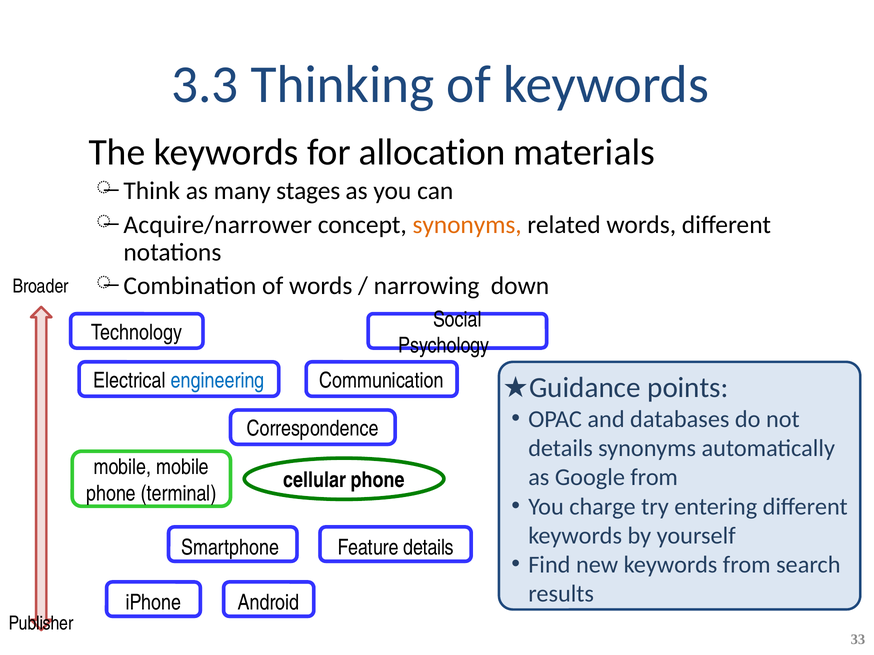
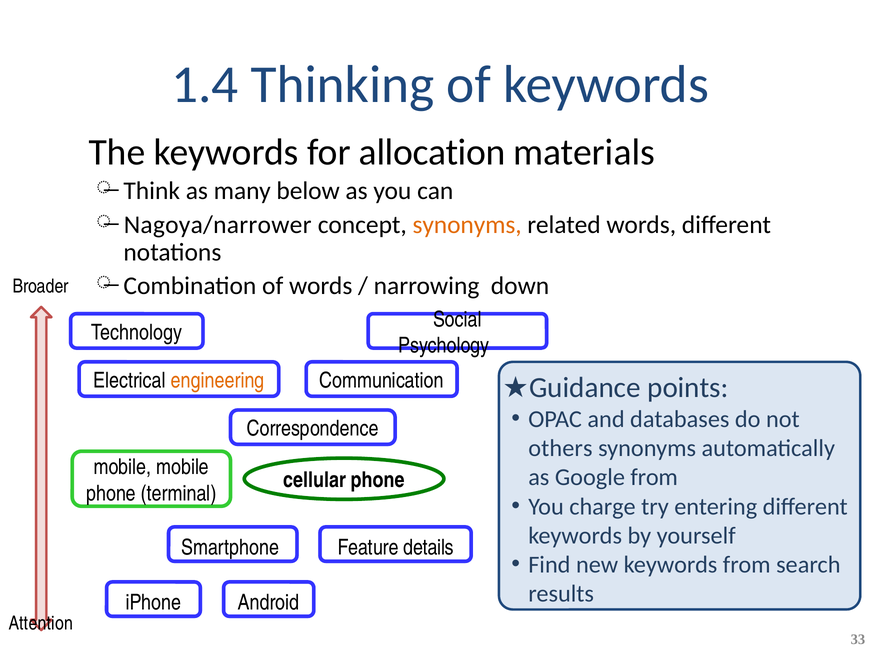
3.3: 3.3 -> 1.4
stages: stages -> below
Acquire/narrower: Acquire/narrower -> Nagoya/narrower
engineering colour: blue -> orange
details at (561, 449): details -> others
Publisher: Publisher -> Attention
